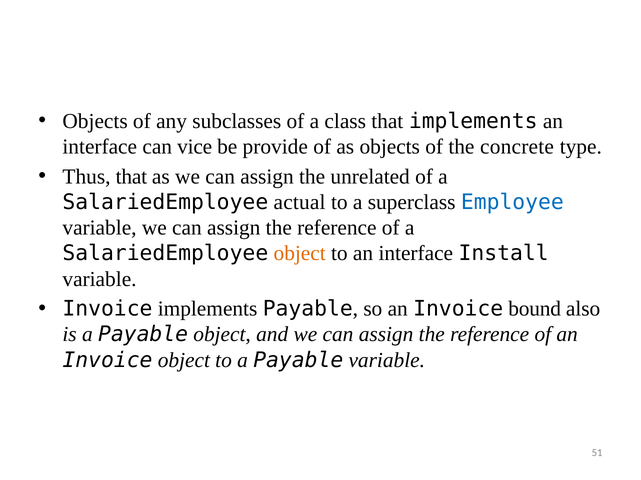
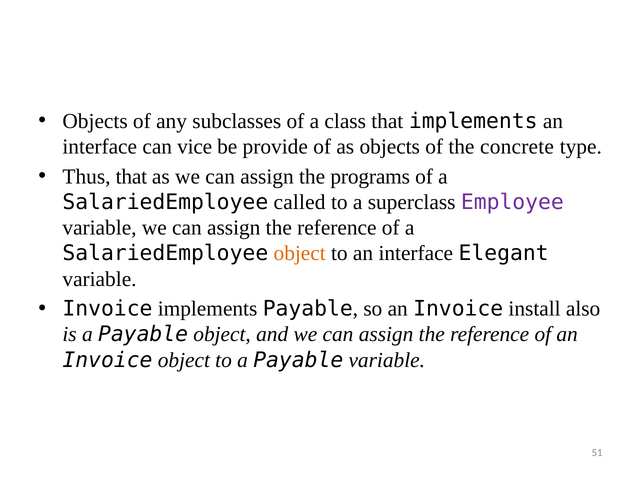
unrelated: unrelated -> programs
actual: actual -> called
Employee colour: blue -> purple
Install: Install -> Elegant
bound: bound -> install
